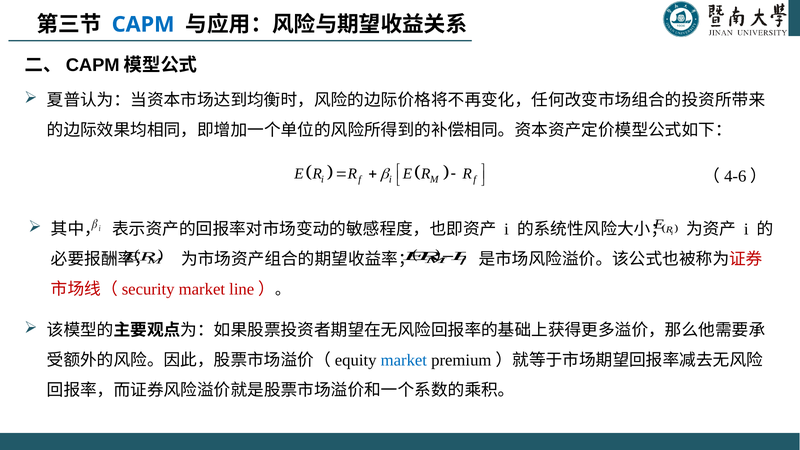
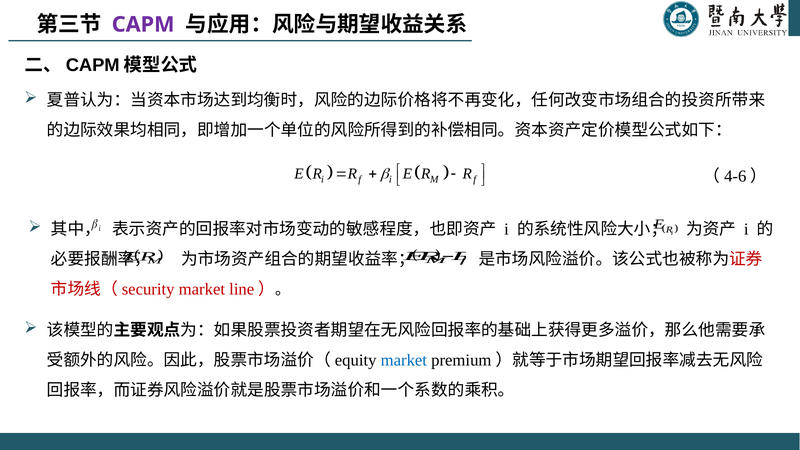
CAPM colour: blue -> purple
